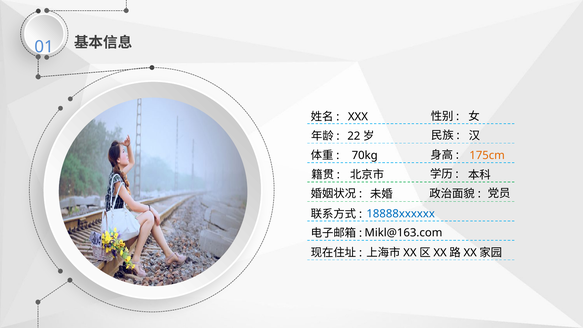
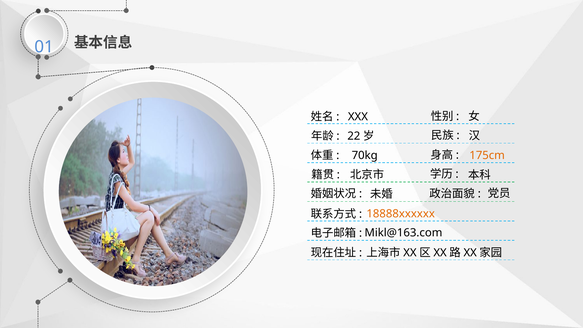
18888xxxxxx colour: blue -> orange
